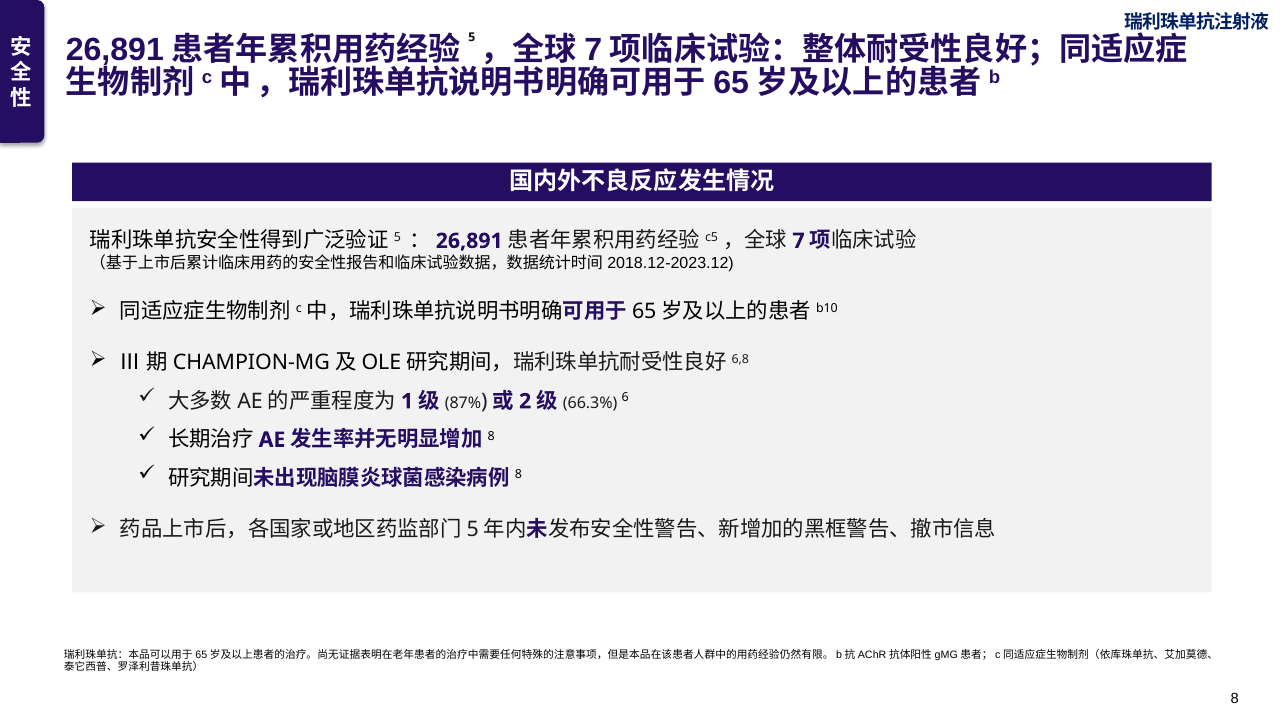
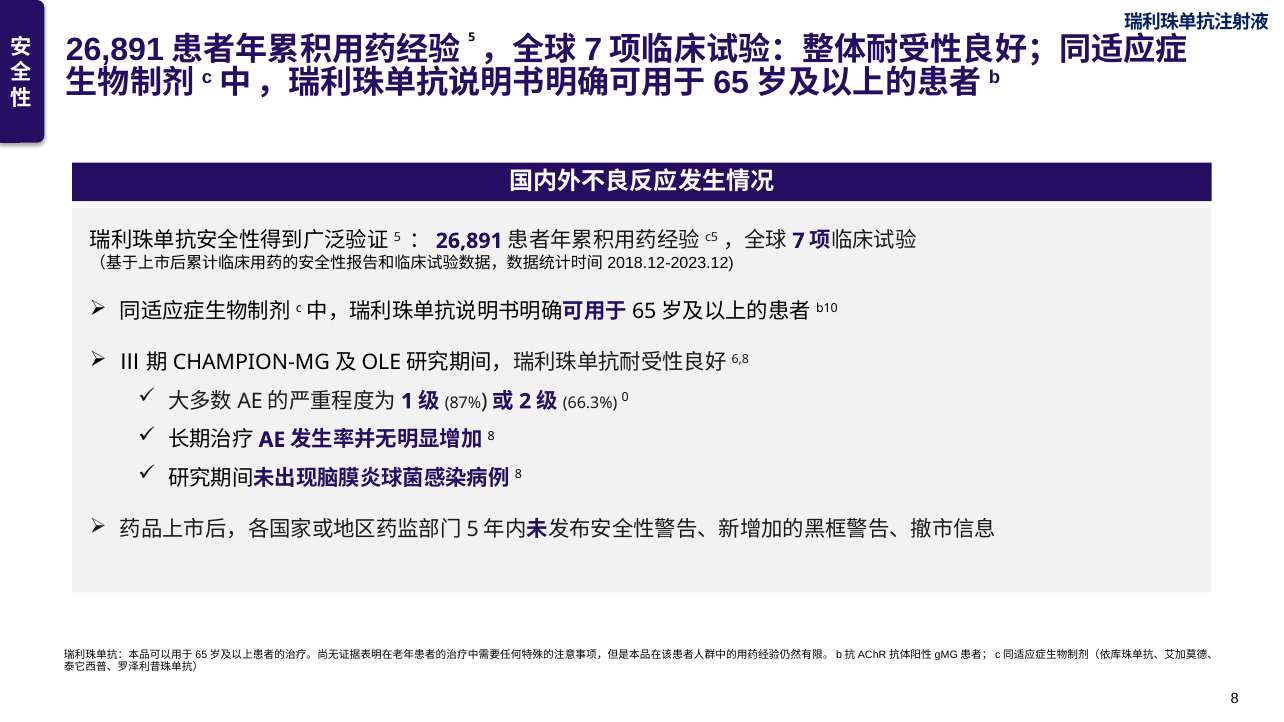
6: 6 -> 0
